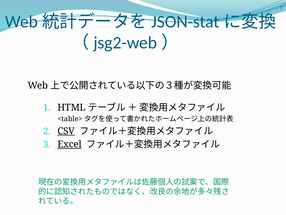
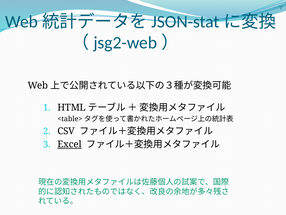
CSV underline: present -> none
